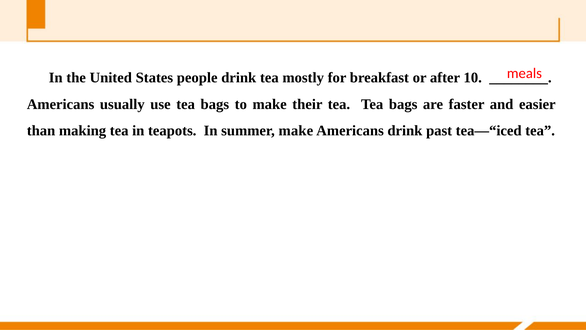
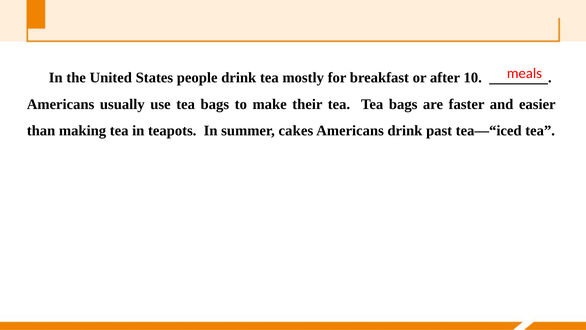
summer make: make -> cakes
